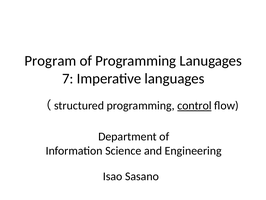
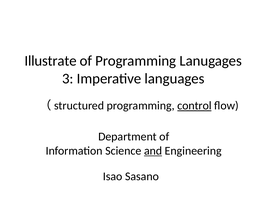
Program: Program -> Illustrate
7: 7 -> 3
and underline: none -> present
